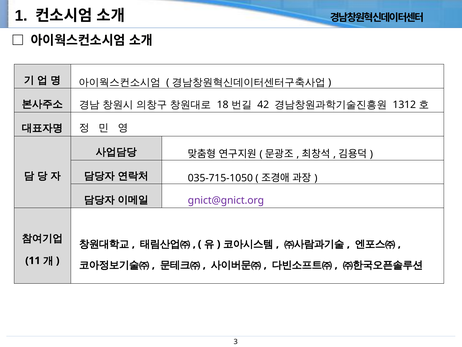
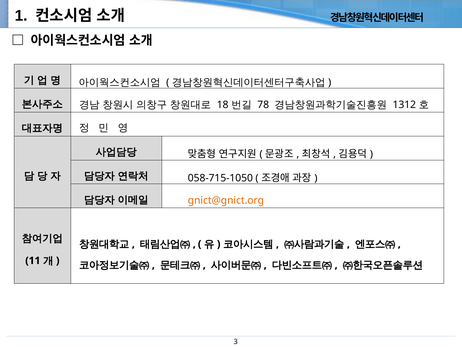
42: 42 -> 78
035-715-1050: 035-715-1050 -> 058-715-1050
gnict@gnict.org colour: purple -> orange
